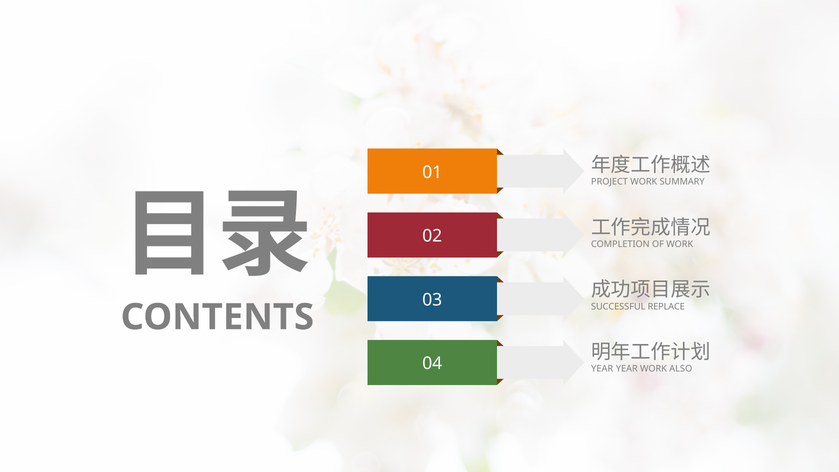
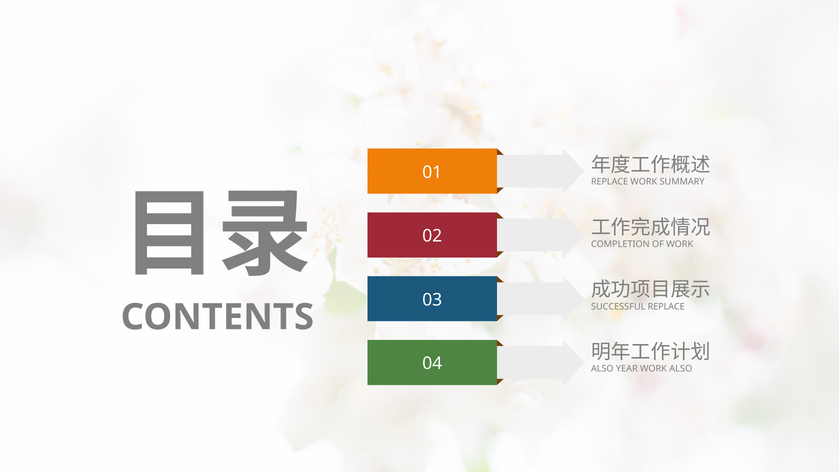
PROJECT at (610, 182): PROJECT -> REPLACE
YEAR at (602, 369): YEAR -> ALSO
